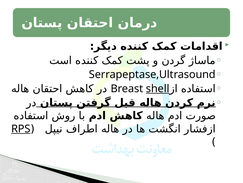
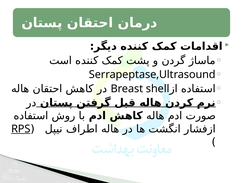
shell underline: present -> none
